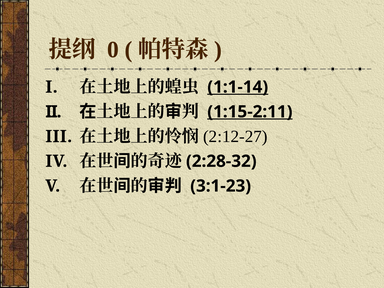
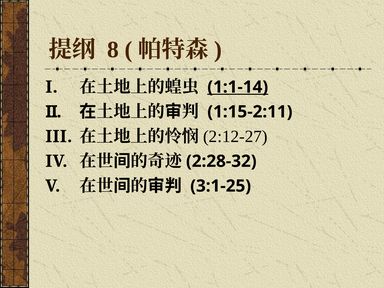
0: 0 -> 8
1:15-2:11 underline: present -> none
3:1-23: 3:1-23 -> 3:1-25
